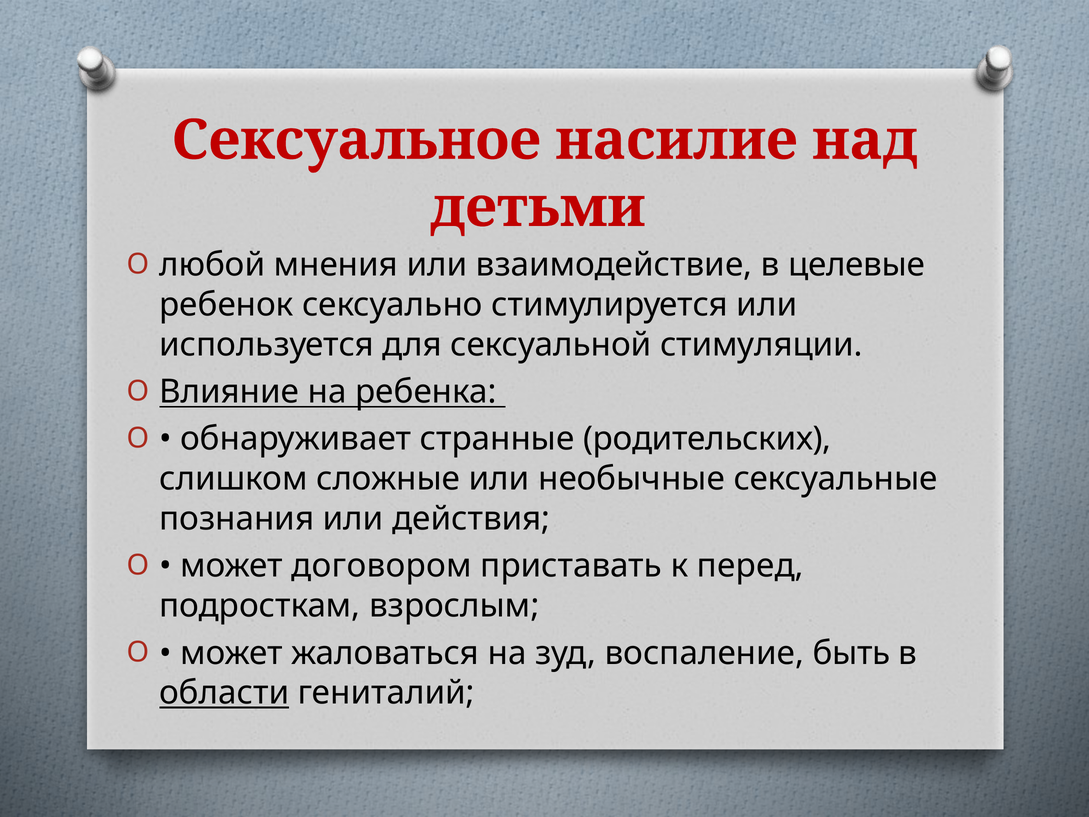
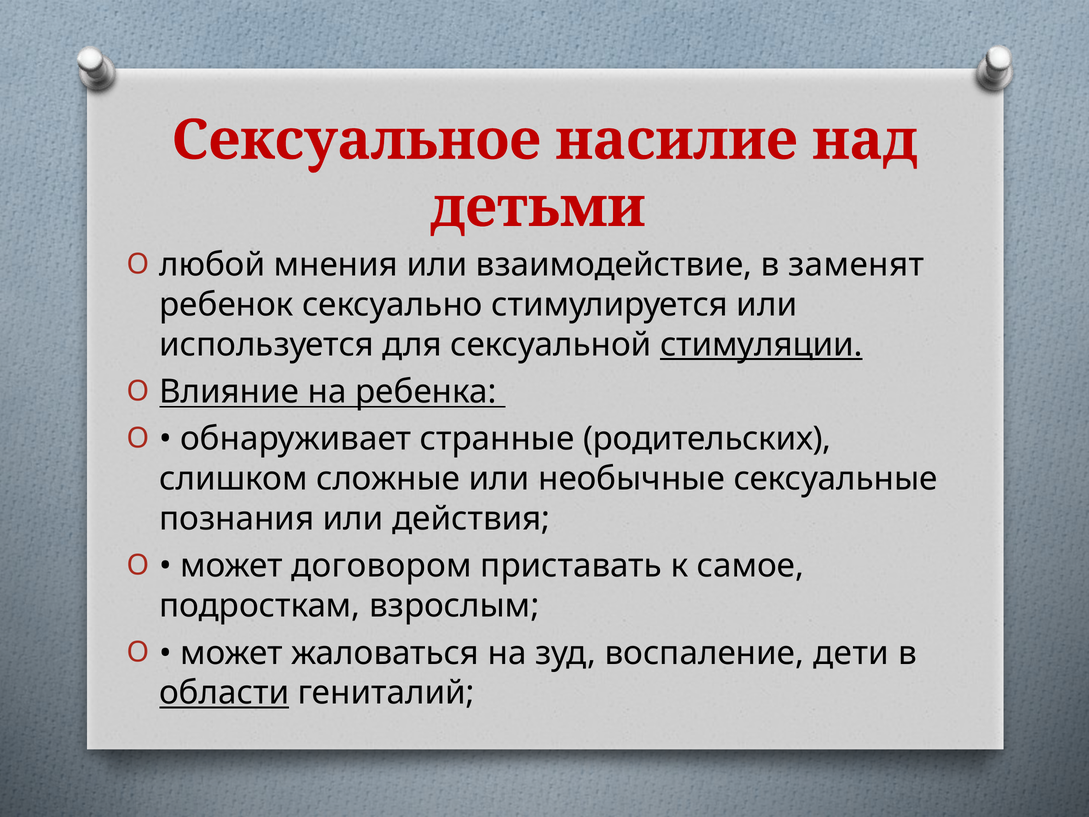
целевые: целевые -> заменят
стимуляции underline: none -> present
перед: перед -> самое
быть: быть -> дети
